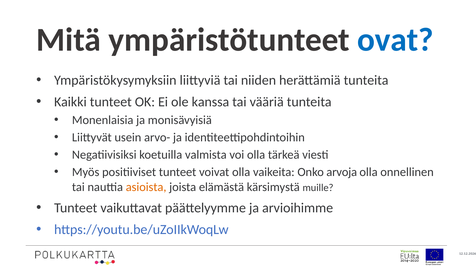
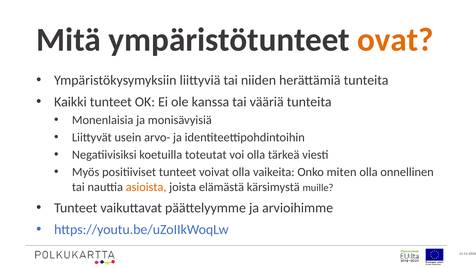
ovat colour: blue -> orange
valmista: valmista -> toteutat
arvoja: arvoja -> miten
